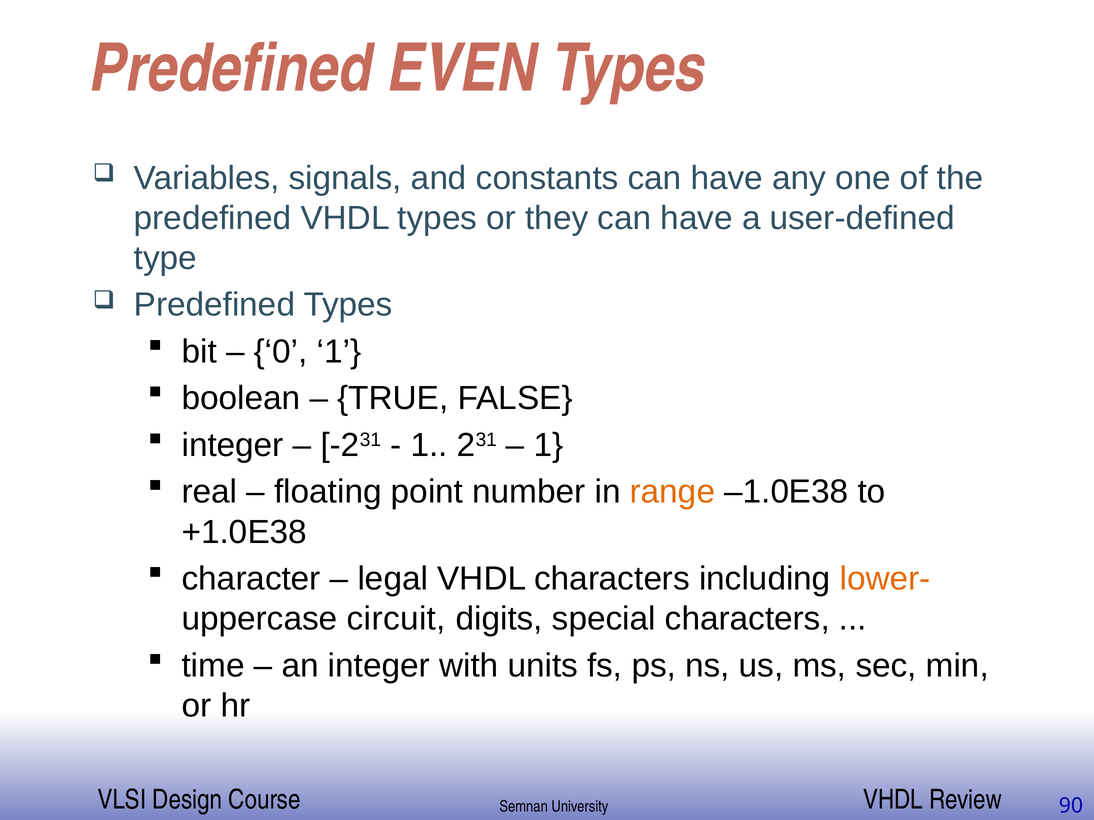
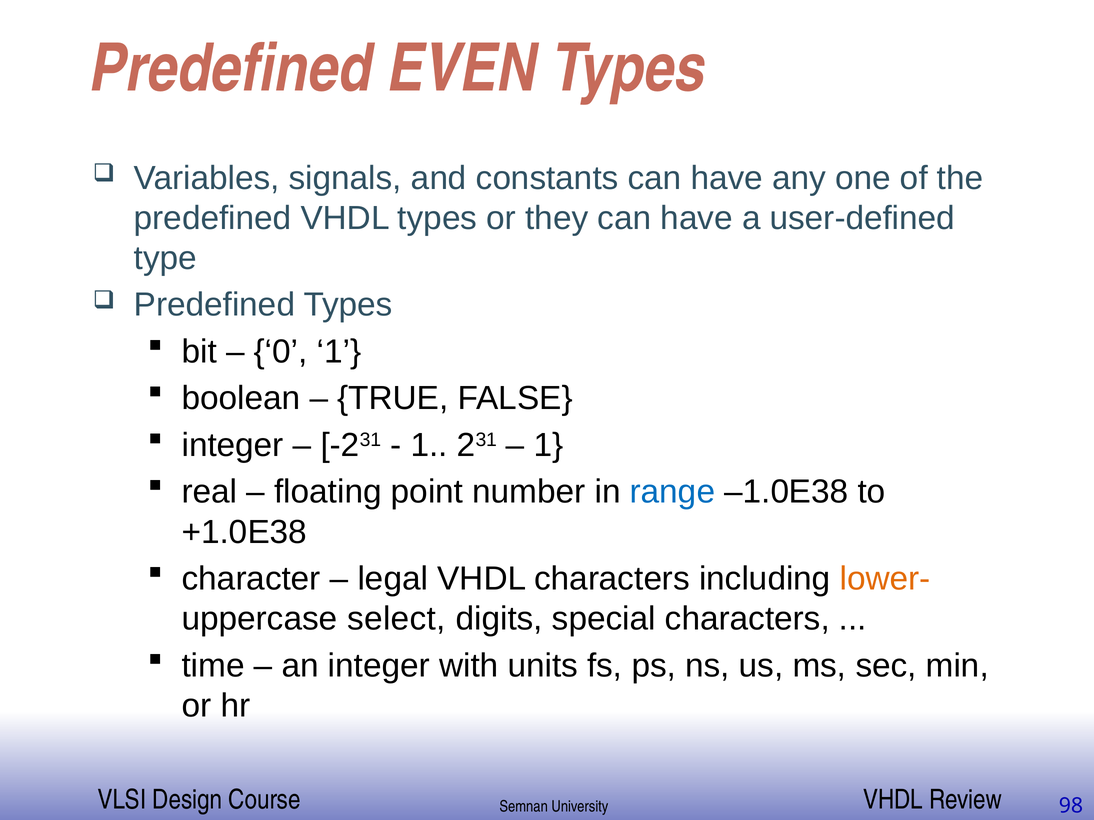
range colour: orange -> blue
circuit: circuit -> select
90: 90 -> 98
